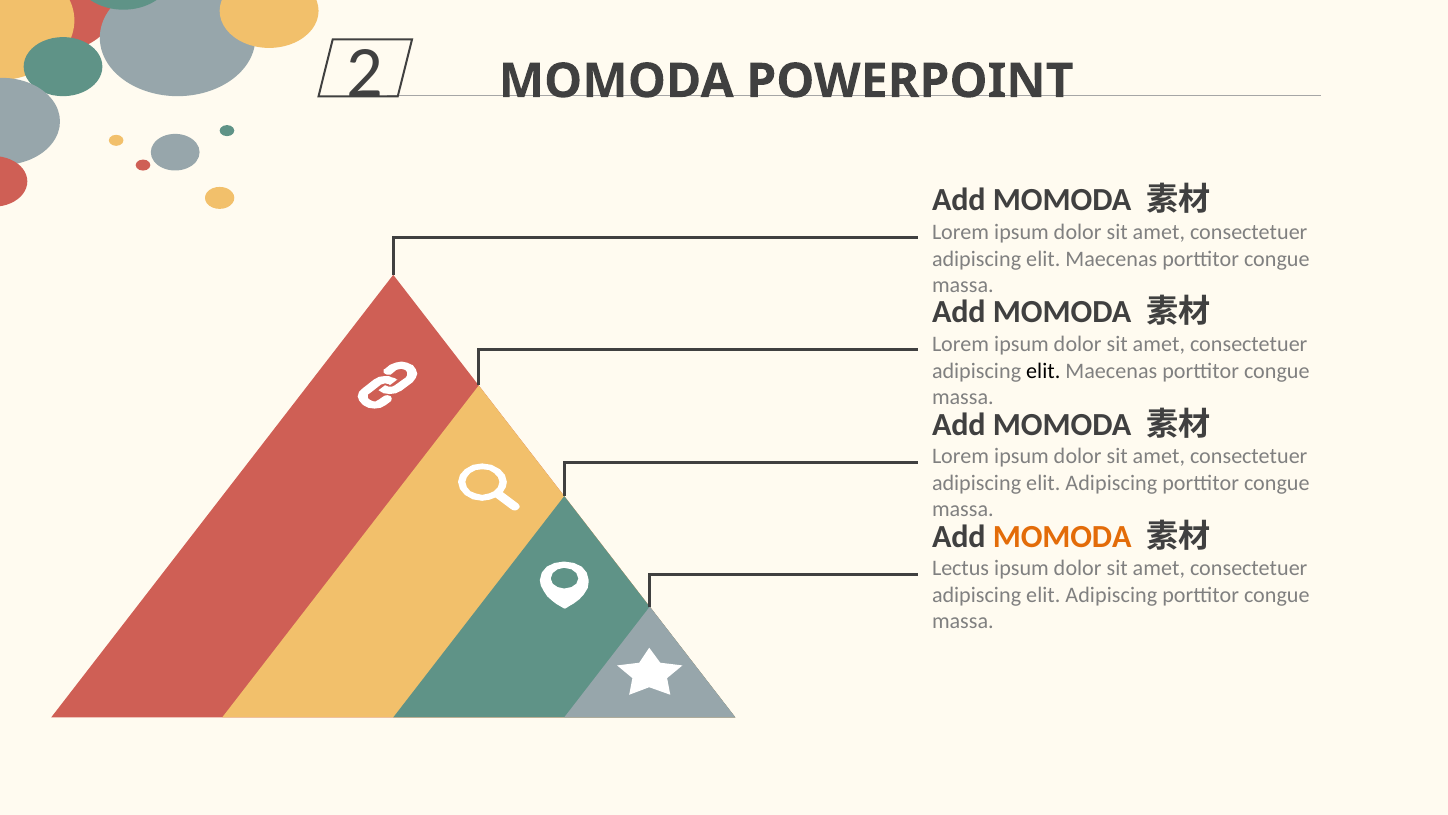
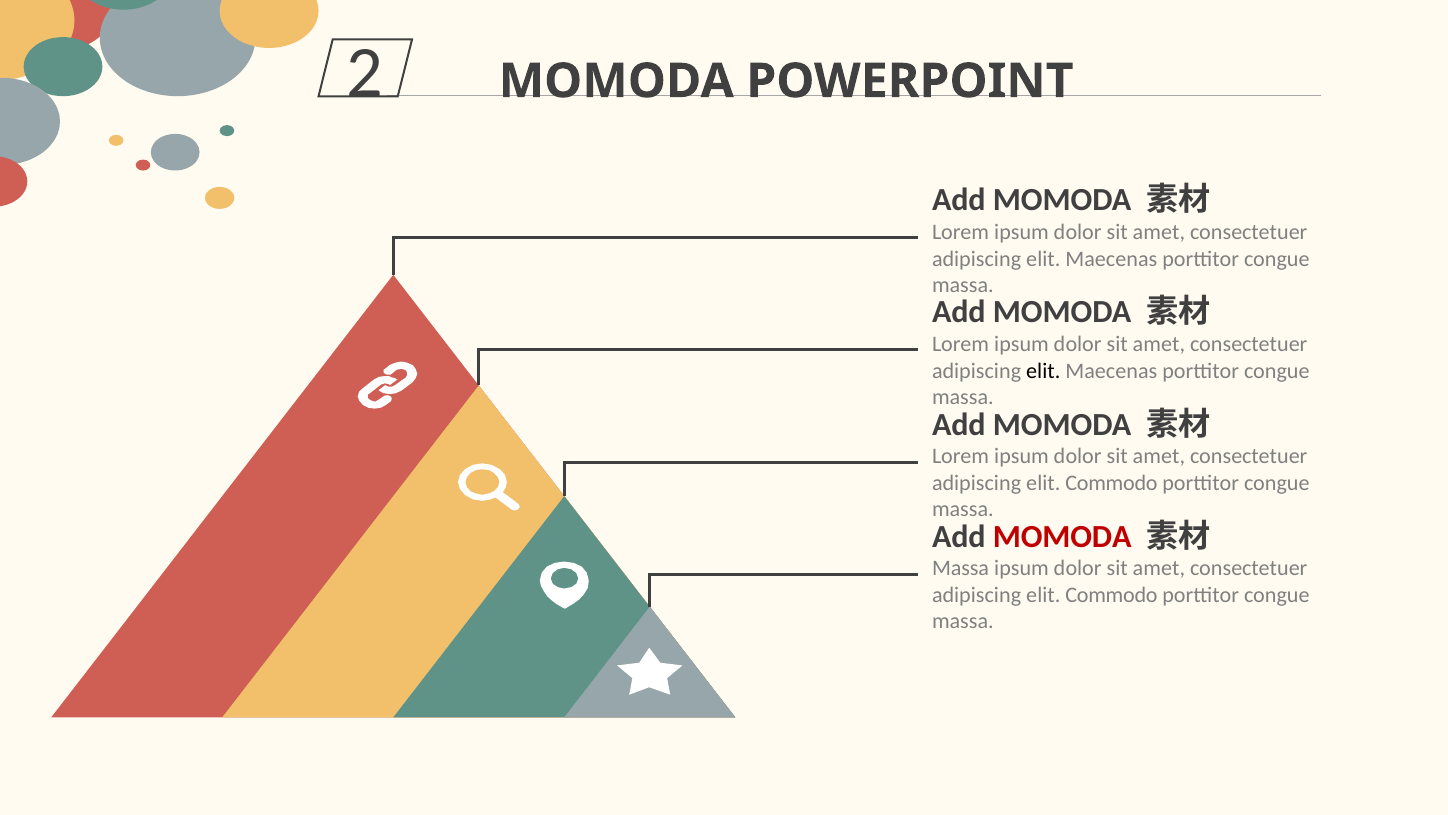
Adipiscing at (1111, 483): Adipiscing -> Commodo
MOMODA at (1062, 536) colour: orange -> red
Lectus at (961, 568): Lectus -> Massa
Adipiscing at (1111, 595): Adipiscing -> Commodo
